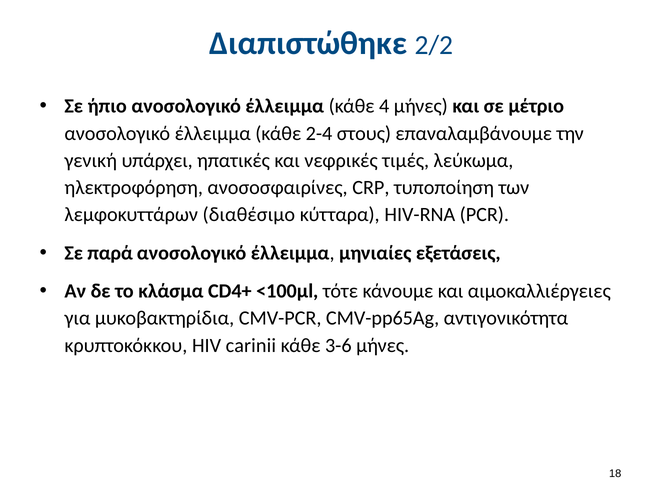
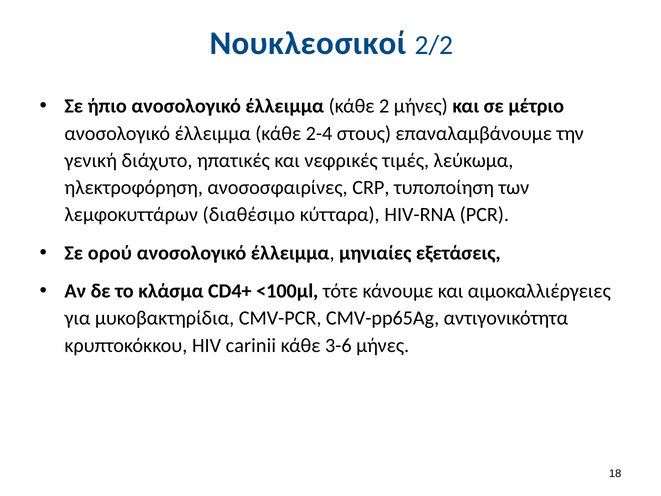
Διαπιστώθηκε: Διαπιστώθηκε -> Νουκλεοσικοί
4: 4 -> 2
υπάρχει: υπάρχει -> διάχυτο
παρά: παρά -> ορού
